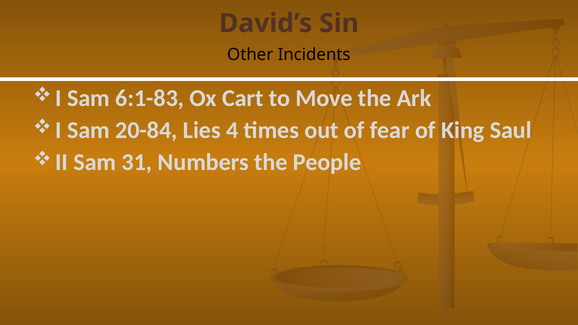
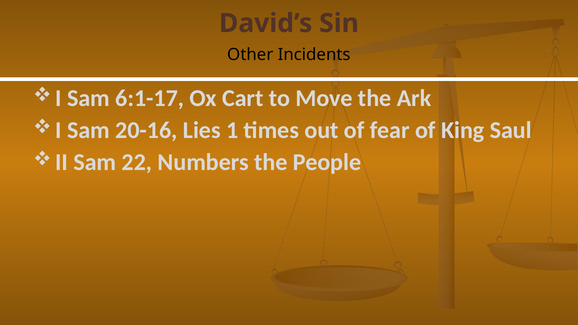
6:1-83: 6:1-83 -> 6:1-17
20-84: 20-84 -> 20-16
4: 4 -> 1
31: 31 -> 22
